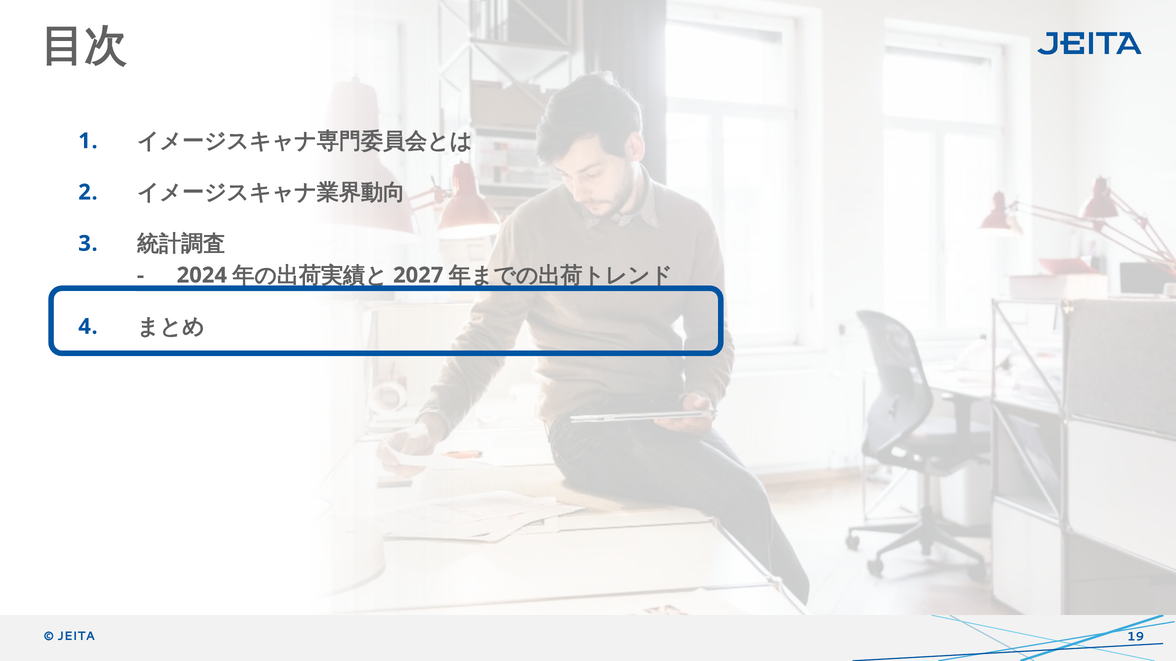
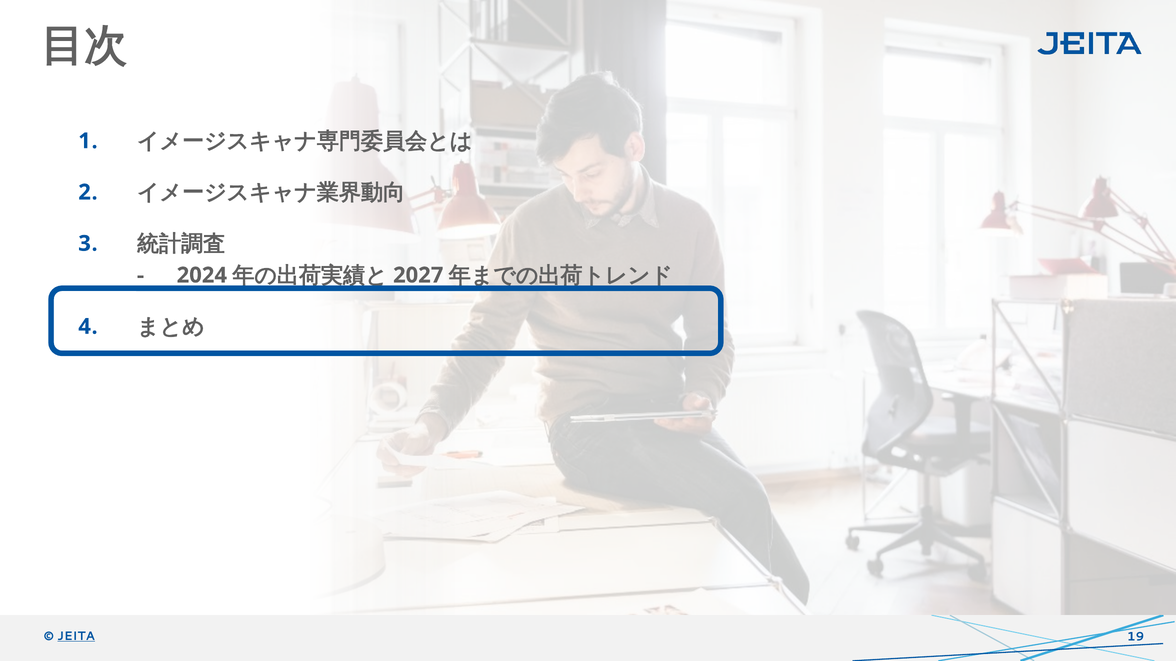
JEITA underline: none -> present
